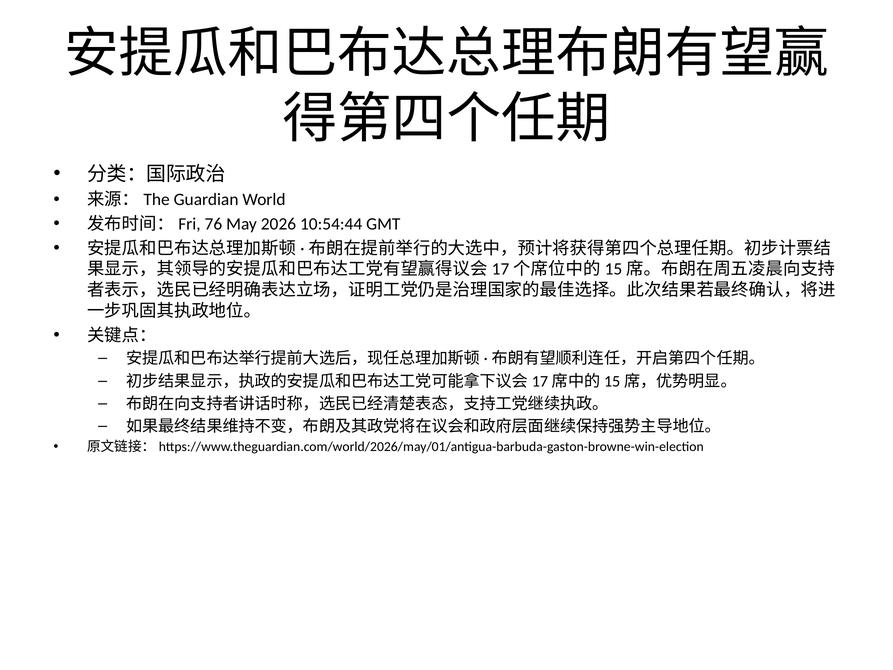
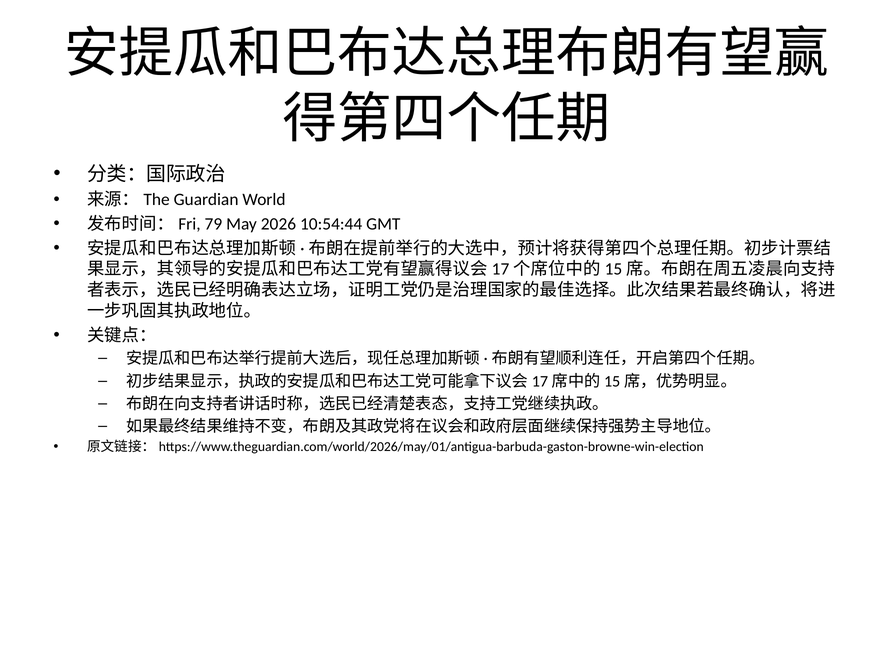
76: 76 -> 79
